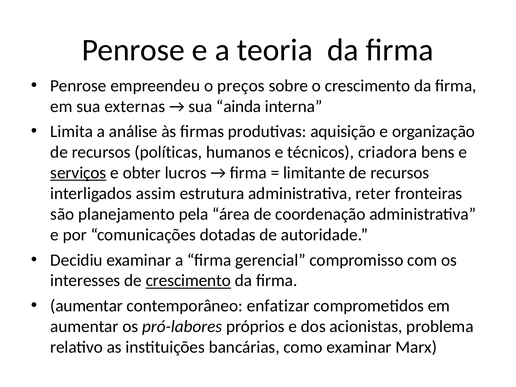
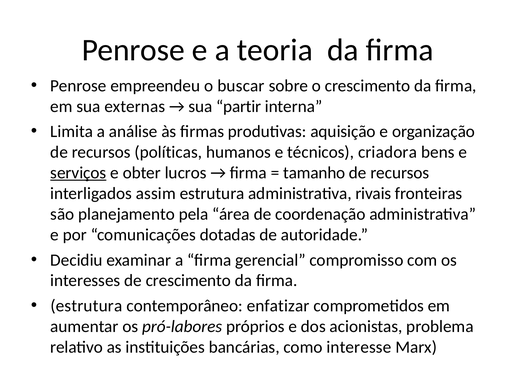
preços: preços -> buscar
ainda: ainda -> partir
limitante: limitante -> tamanho
reter: reter -> rivais
crescimento at (188, 281) underline: present -> none
aumentar at (87, 306): aumentar -> estrutura
como examinar: examinar -> interesse
